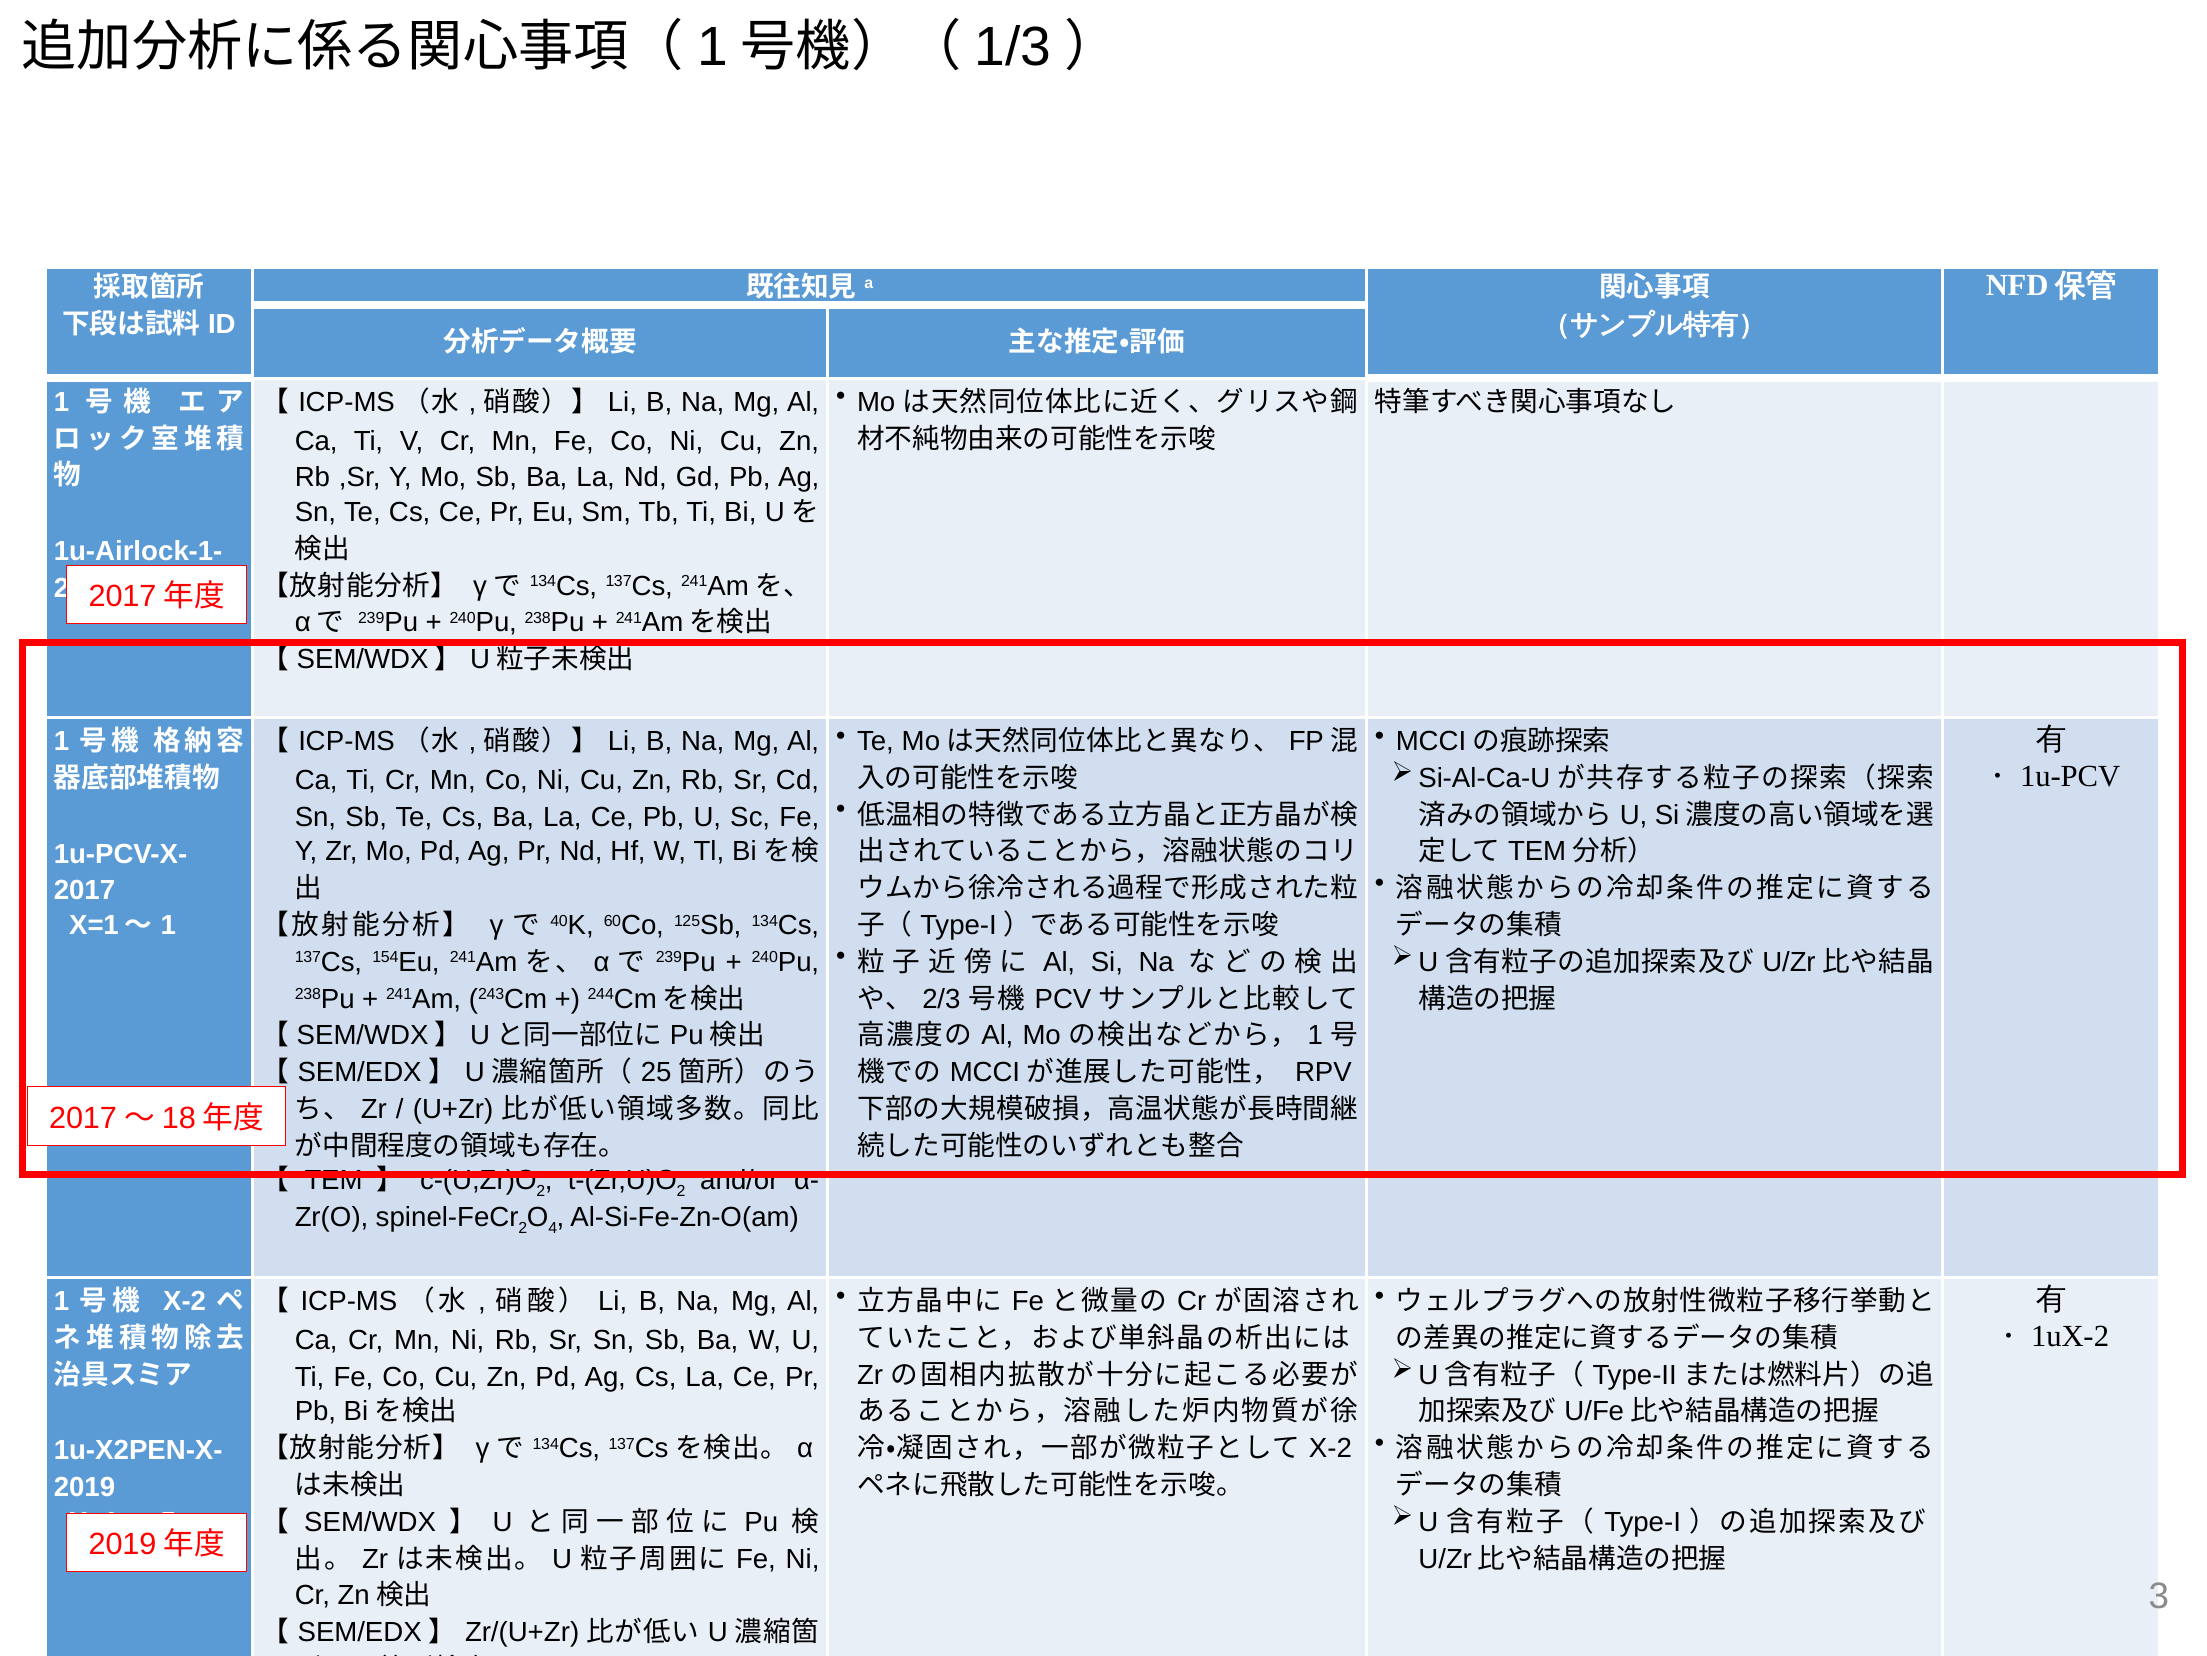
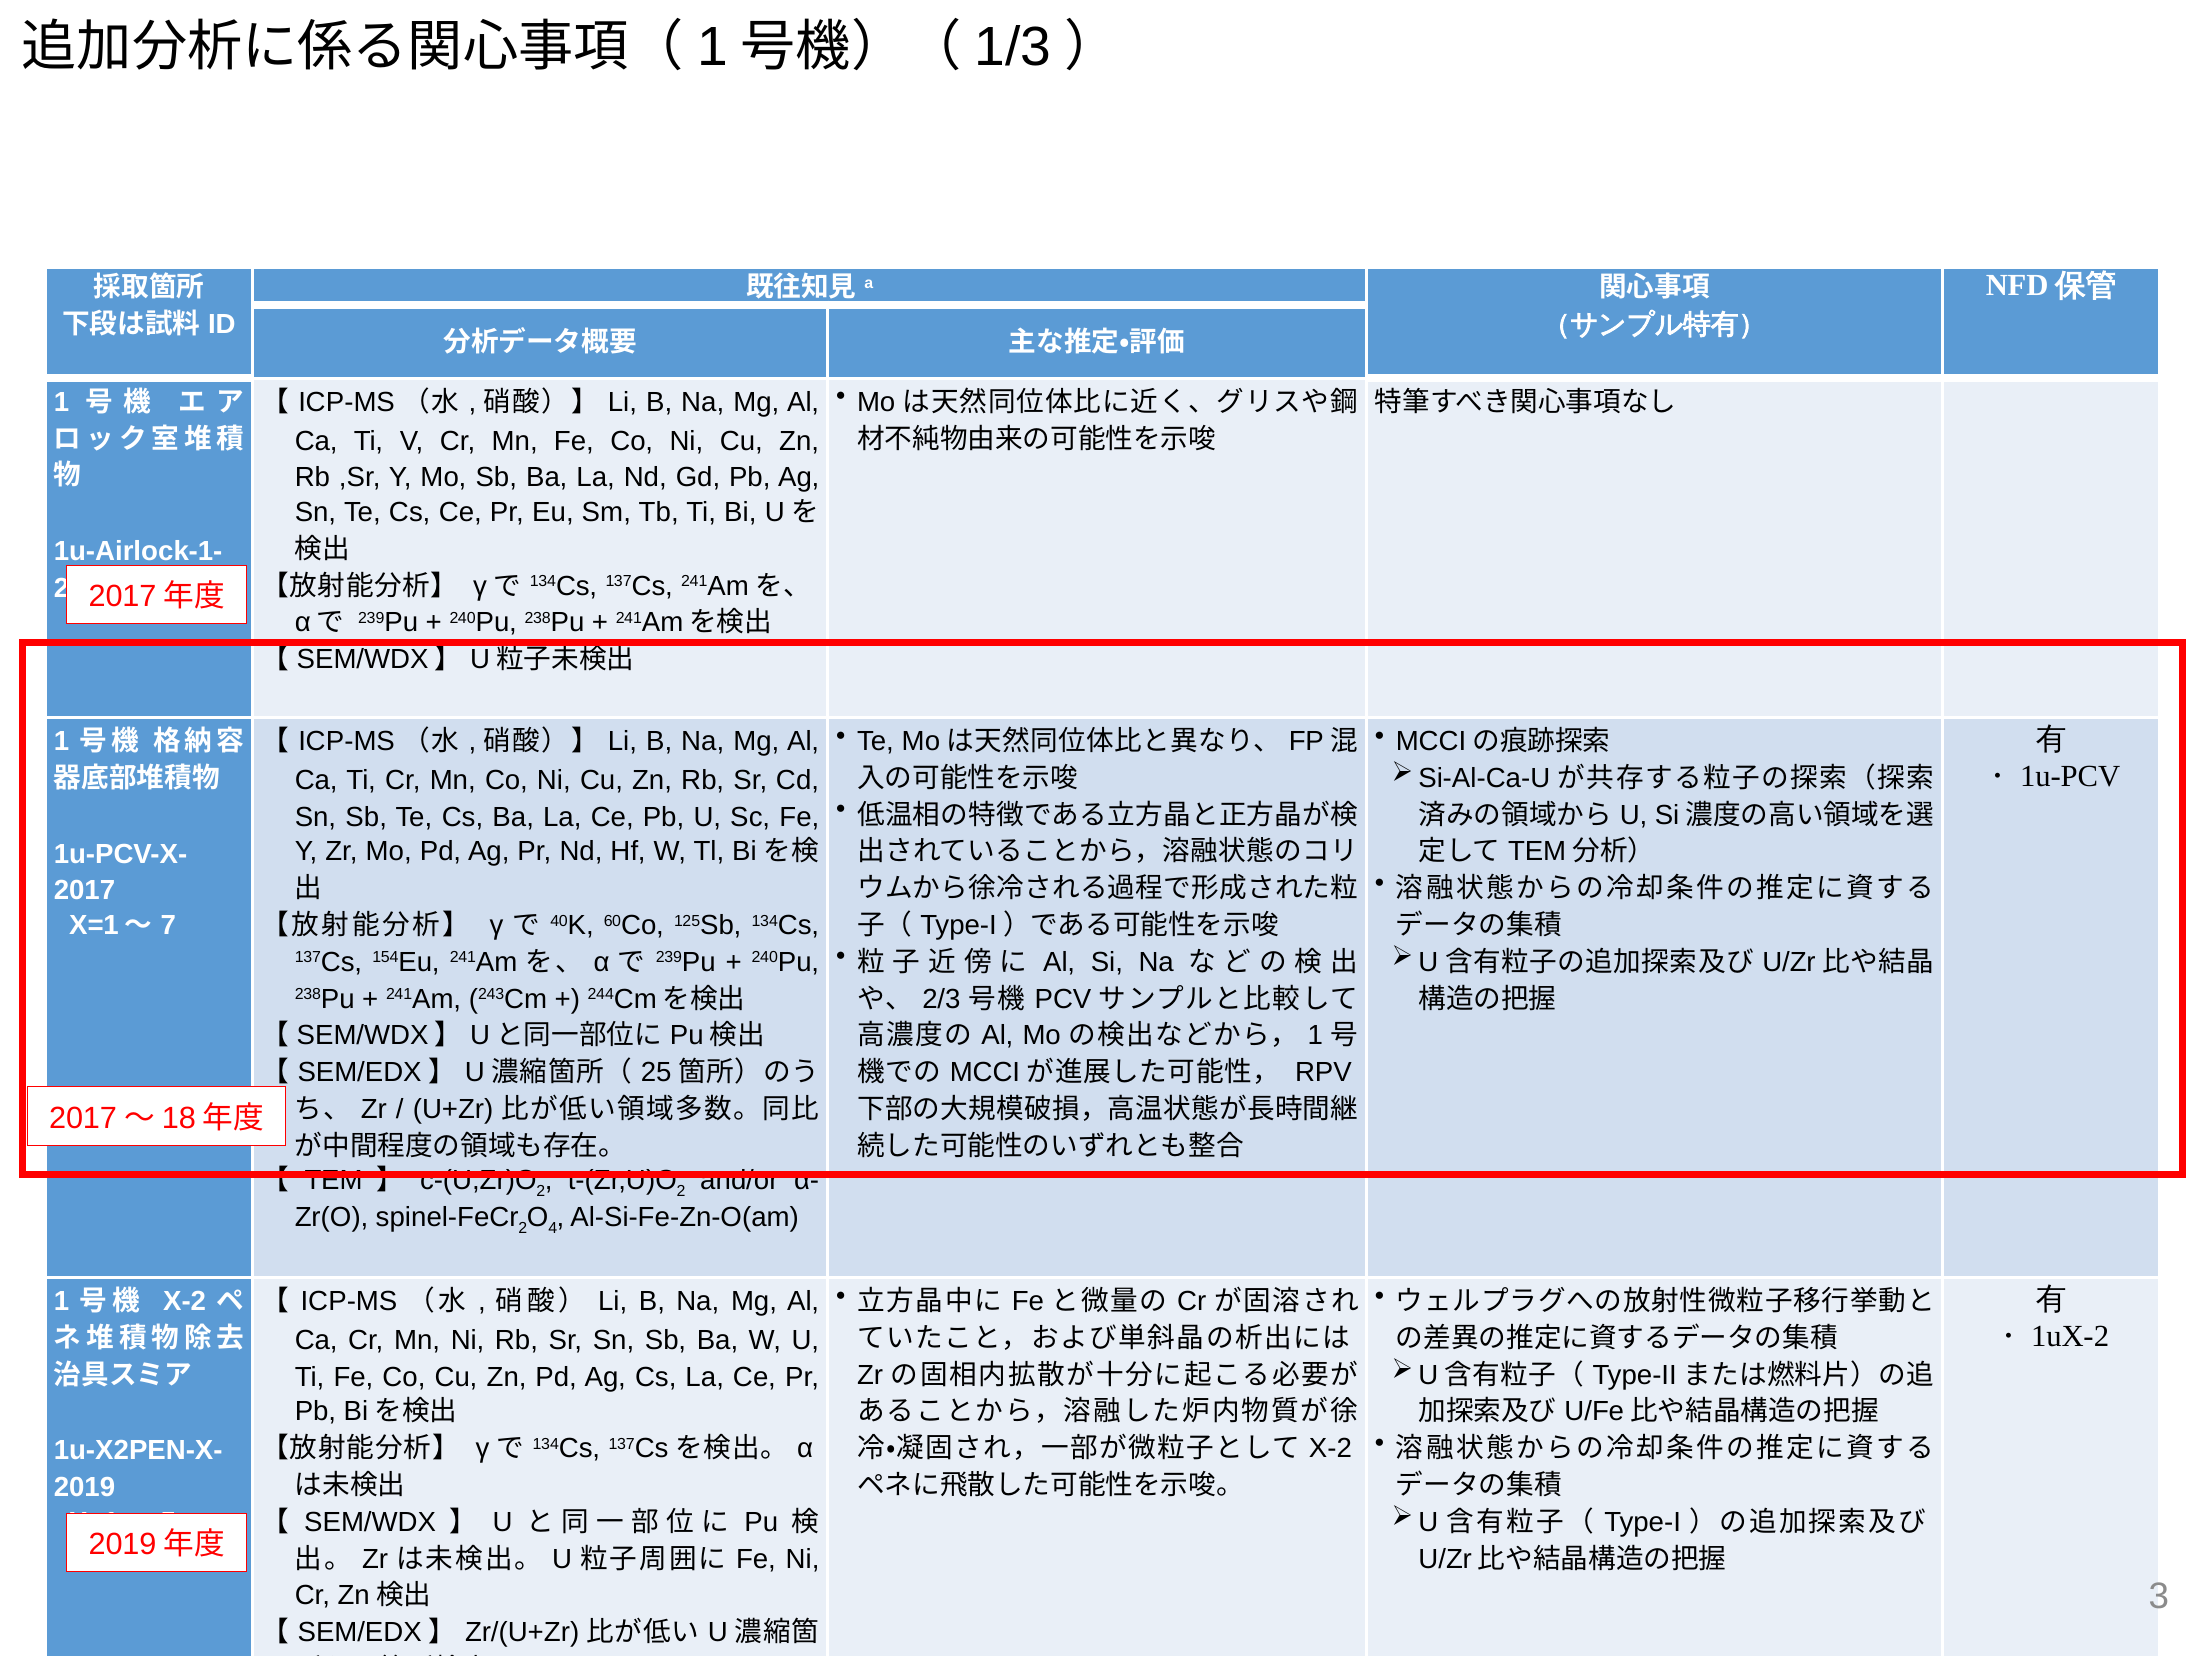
1 at (168, 925): 1 -> 7
